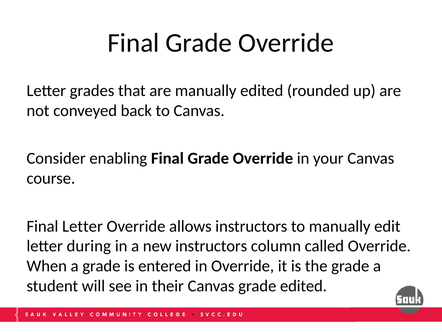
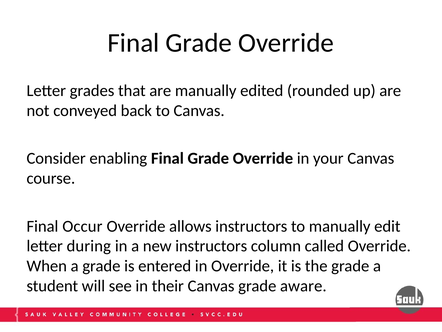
Final Letter: Letter -> Occur
grade edited: edited -> aware
